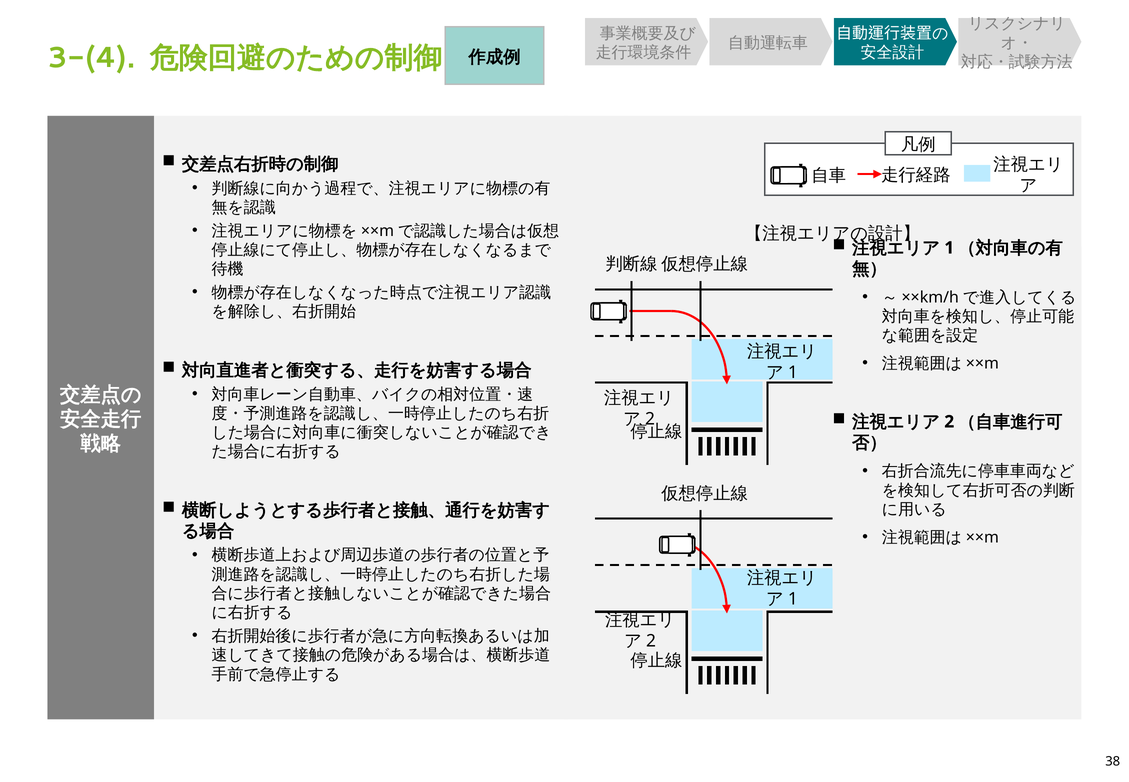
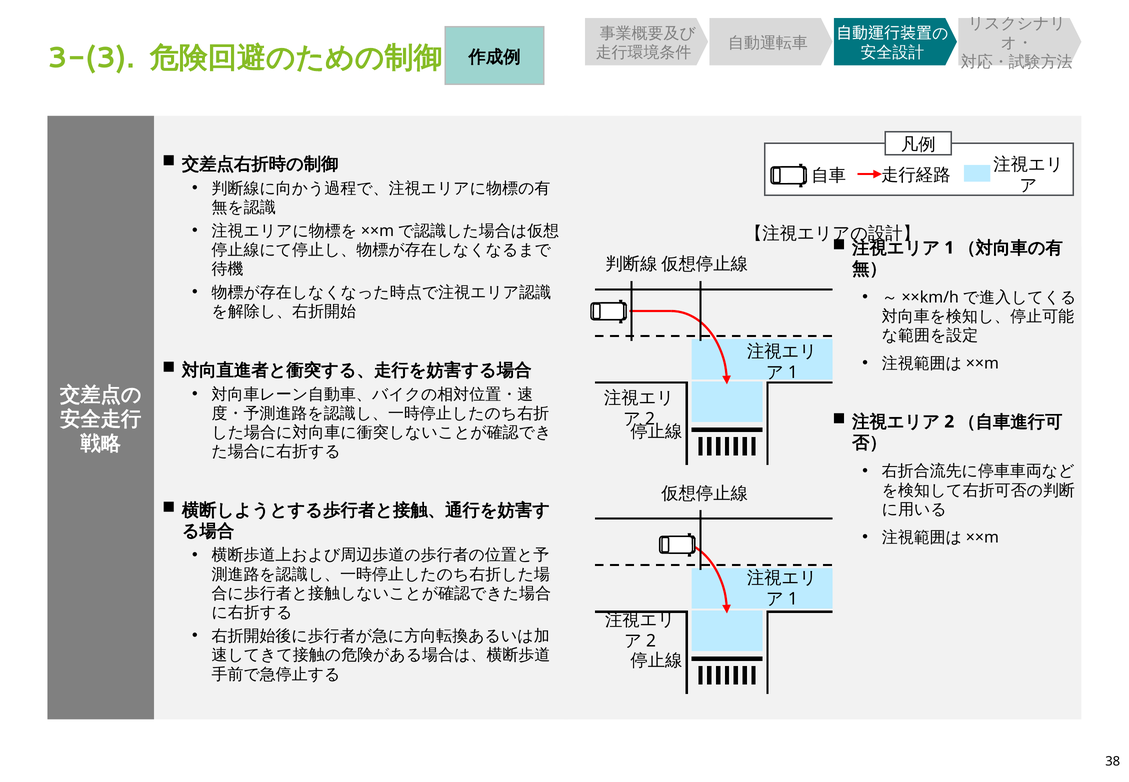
3-(4: 3-(4 -> 3-(3
